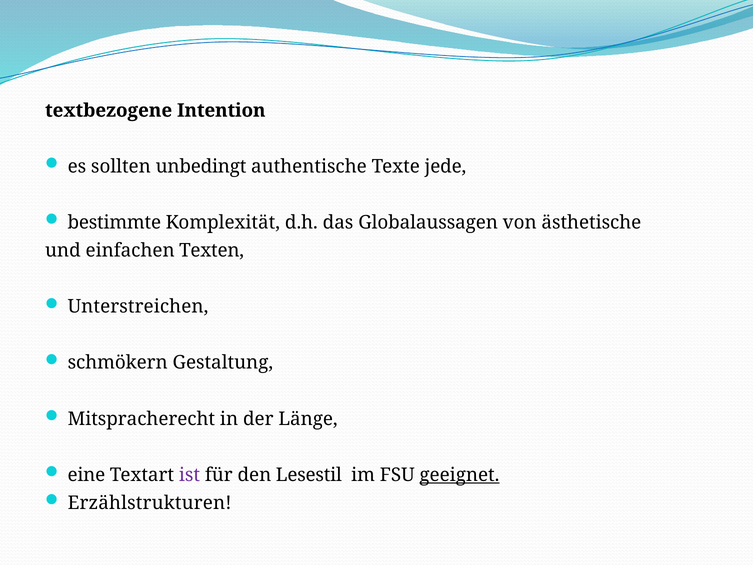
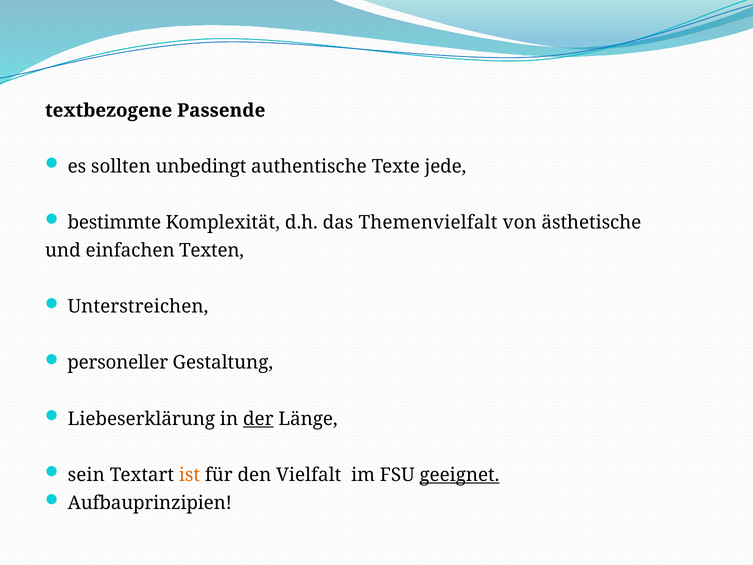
Intention: Intention -> Passende
Globalaussagen: Globalaussagen -> Themenvielfalt
schmökern: schmökern -> personeller
Mitspracherecht: Mitspracherecht -> Liebeserklärung
der underline: none -> present
eine: eine -> sein
ist colour: purple -> orange
Lesestil: Lesestil -> Vielfalt
Erzählstrukturen: Erzählstrukturen -> Aufbauprinzipien
